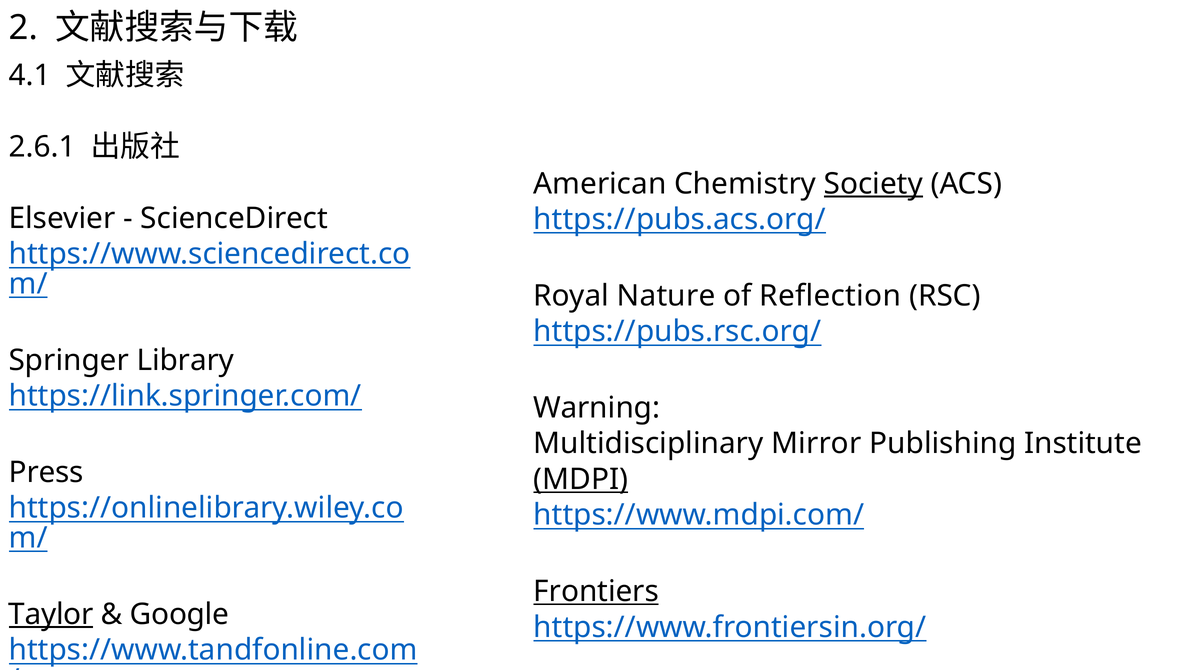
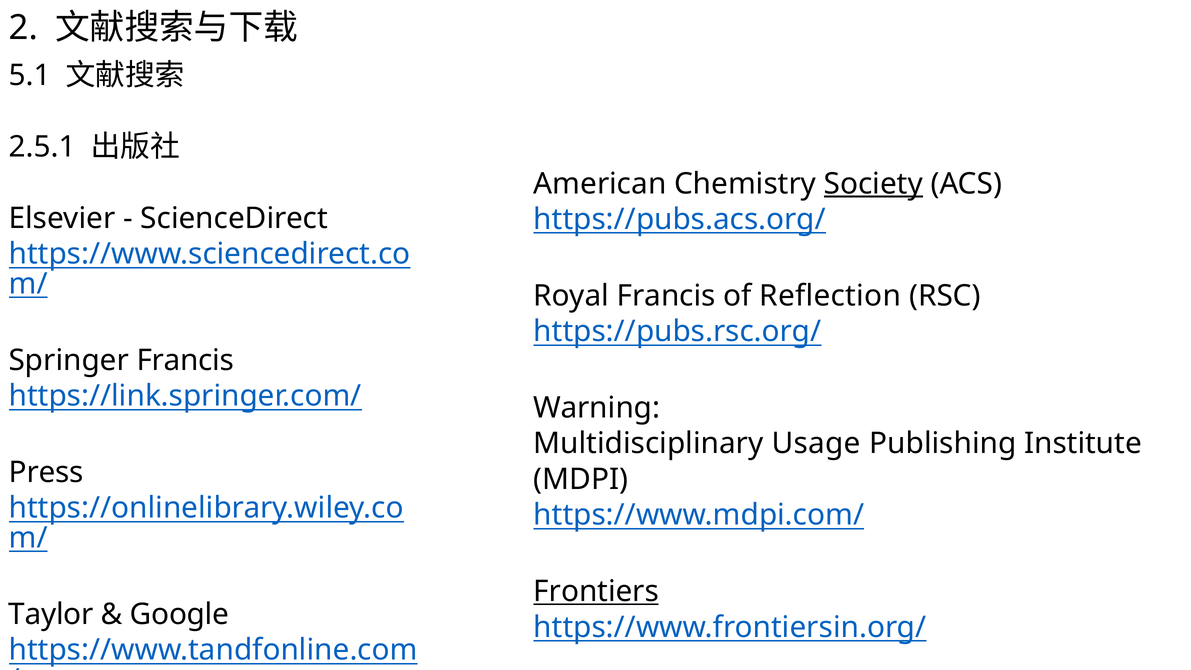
4.1: 4.1 -> 5.1
2.6.1: 2.6.1 -> 2.5.1
Royal Nature: Nature -> Francis
Springer Library: Library -> Francis
Mirror: Mirror -> Usage
MDPI underline: present -> none
Taylor underline: present -> none
